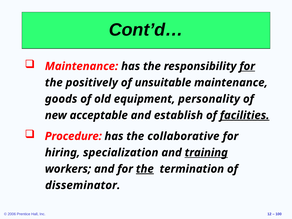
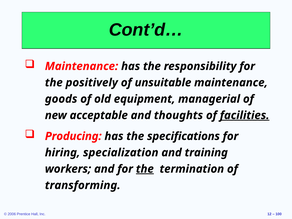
for at (247, 66) underline: present -> none
personality: personality -> managerial
establish: establish -> thoughts
Procedure: Procedure -> Producing
collaborative: collaborative -> specifications
training underline: present -> none
disseminator: disseminator -> transforming
